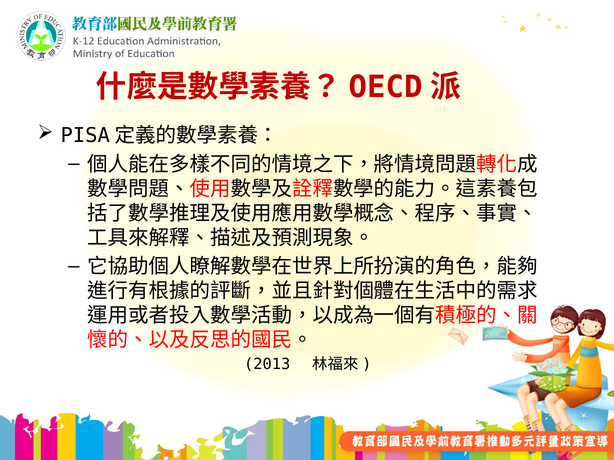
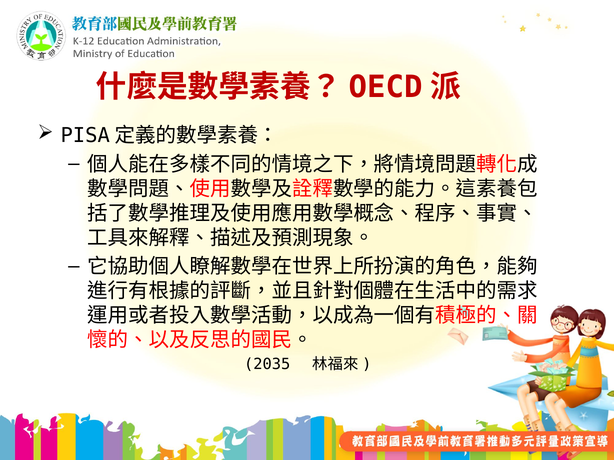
2013: 2013 -> 2035
